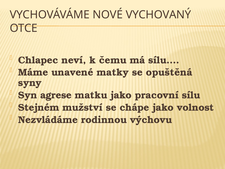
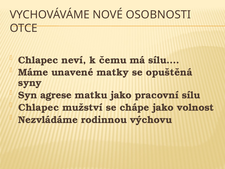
VYCHOVANÝ: VYCHOVANÝ -> OSOBNOSTI
Stejném at (39, 107): Stejném -> Chlapec
